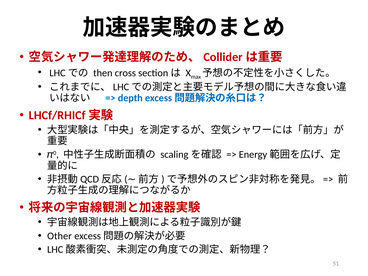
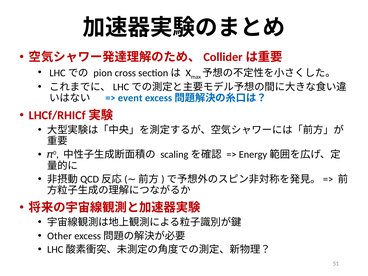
then: then -> pion
depth: depth -> event
